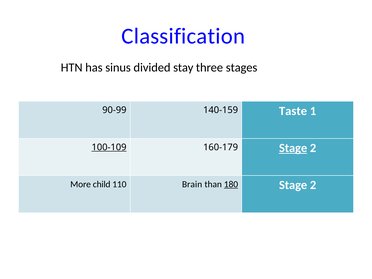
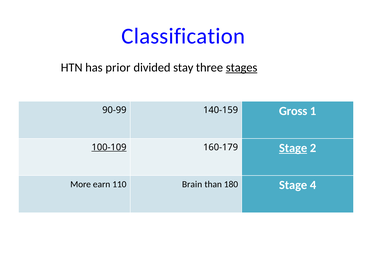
sinus: sinus -> prior
stages underline: none -> present
Taste: Taste -> Gross
child: child -> earn
180 underline: present -> none
2 at (313, 185): 2 -> 4
